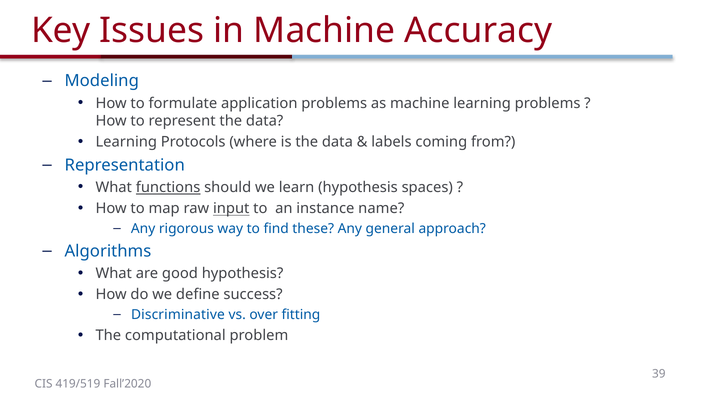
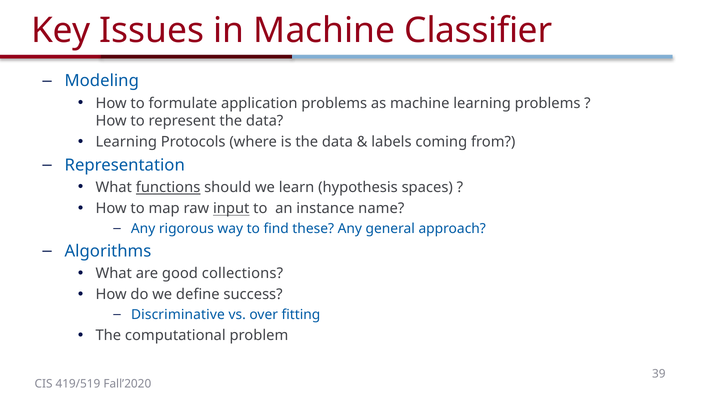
Accuracy: Accuracy -> Classifier
good hypothesis: hypothesis -> collections
